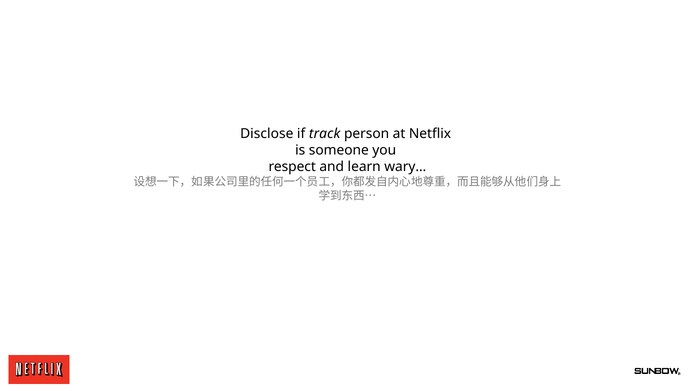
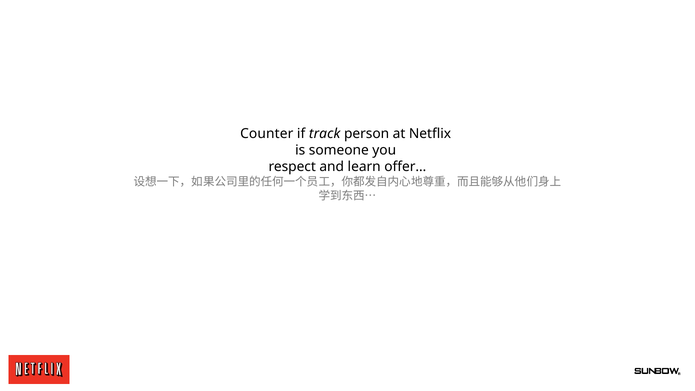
Disclose: Disclose -> Counter
wary…: wary… -> offer…
